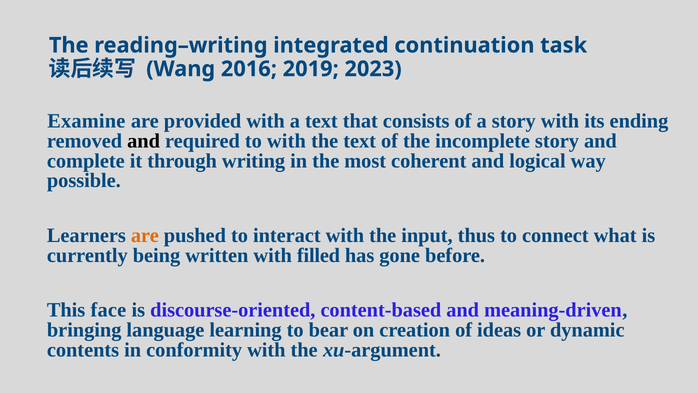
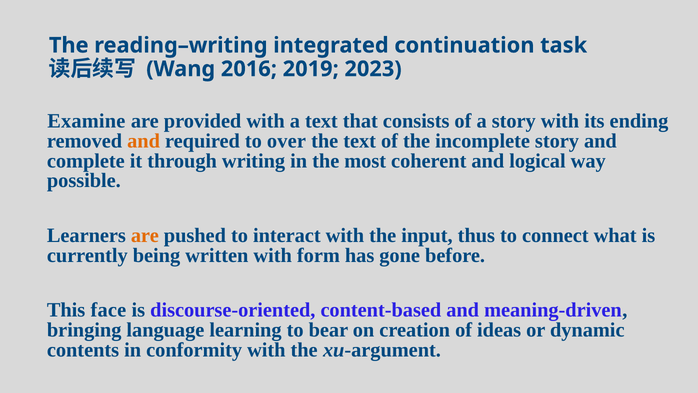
and at (144, 141) colour: black -> orange
to with: with -> over
filled: filled -> form
